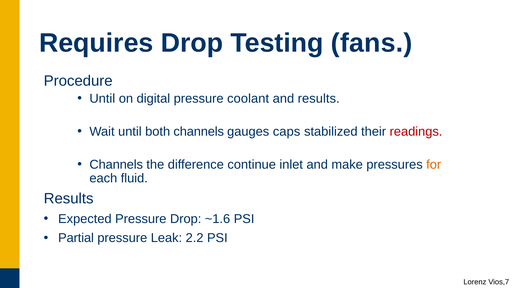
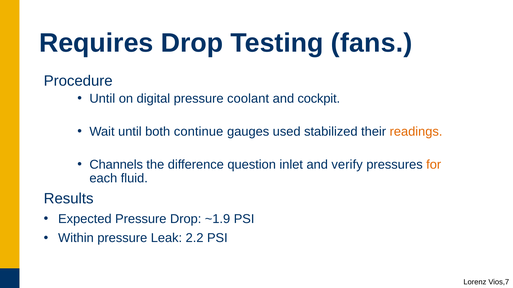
and results: results -> cockpit
both channels: channels -> continue
caps: caps -> used
readings colour: red -> orange
continue: continue -> question
make: make -> verify
~1.6: ~1.6 -> ~1.9
Partial: Partial -> Within
